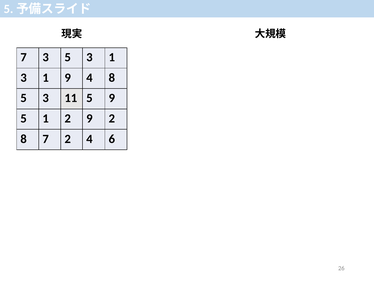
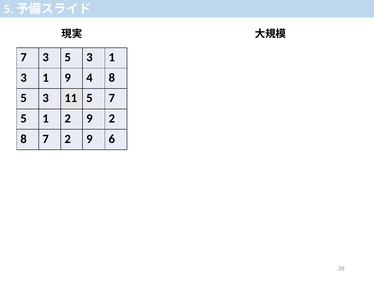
5 9: 9 -> 7
7 2 4: 4 -> 9
